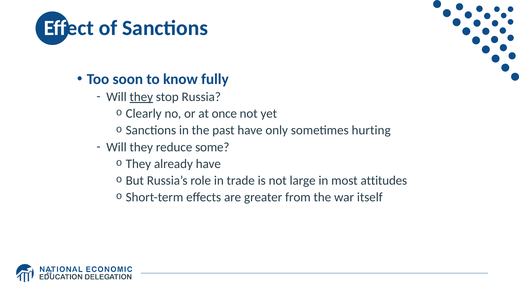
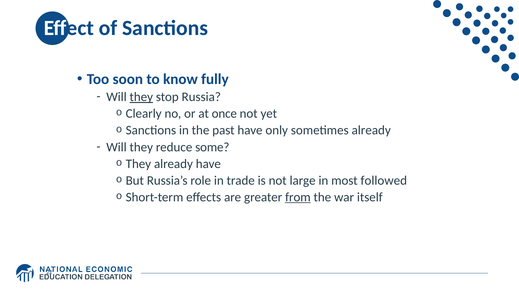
sometimes hurting: hurting -> already
attitudes: attitudes -> followed
from underline: none -> present
